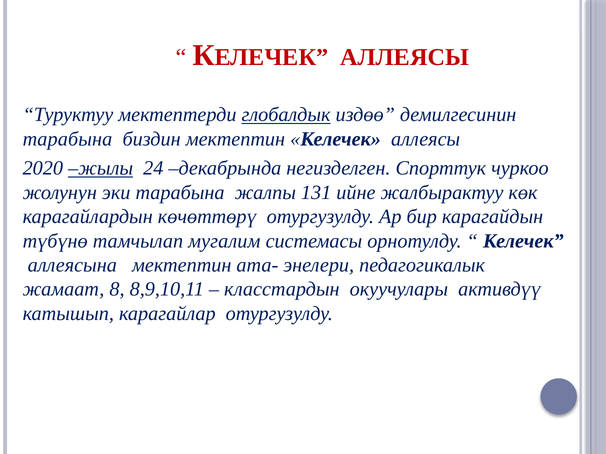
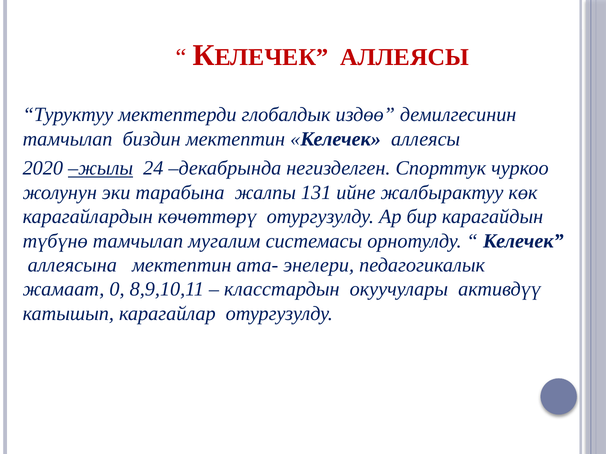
глобалдык underline: present -> none
тарабына at (67, 139): тарабына -> тамчылап
8: 8 -> 0
